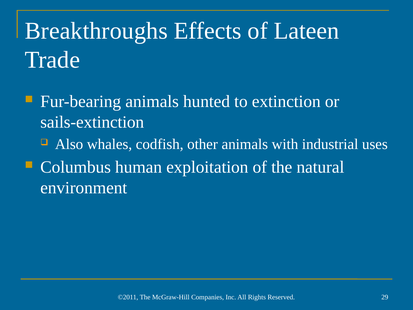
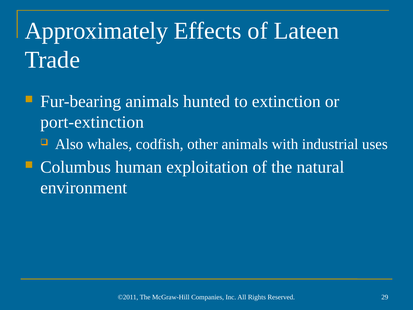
Breakthroughs: Breakthroughs -> Approximately
sails-extinction: sails-extinction -> port-extinction
